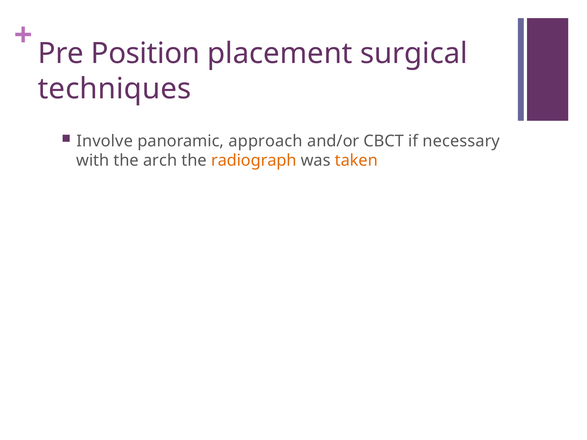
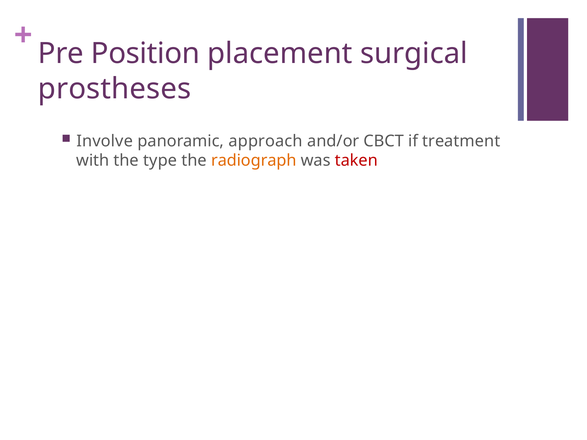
techniques: techniques -> prostheses
necessary: necessary -> treatment
arch: arch -> type
taken colour: orange -> red
